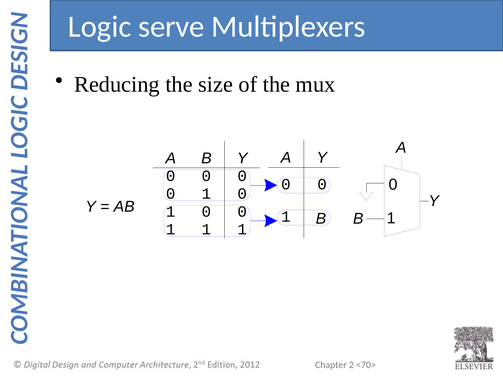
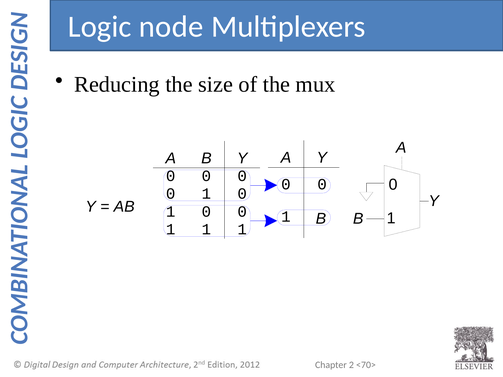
serve: serve -> node
